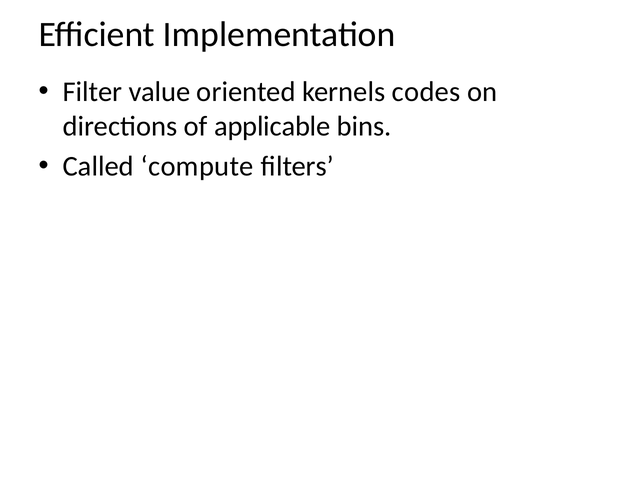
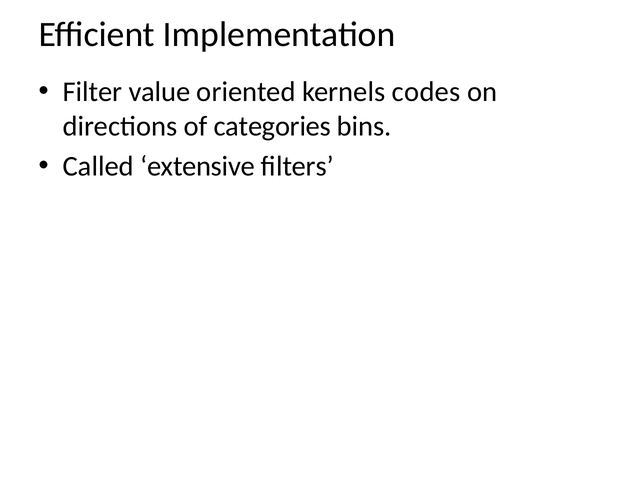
applicable: applicable -> categories
compute: compute -> extensive
